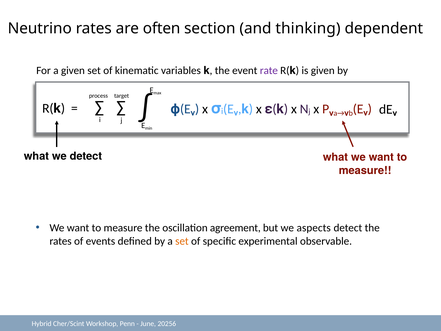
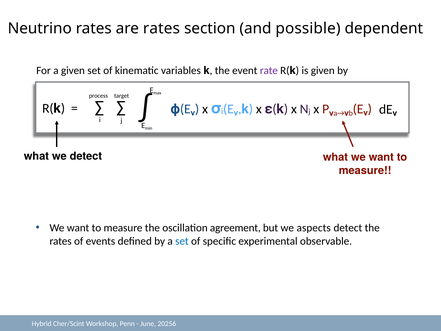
are often: often -> rates
thinking: thinking -> possible
set at (182, 241) colour: orange -> blue
